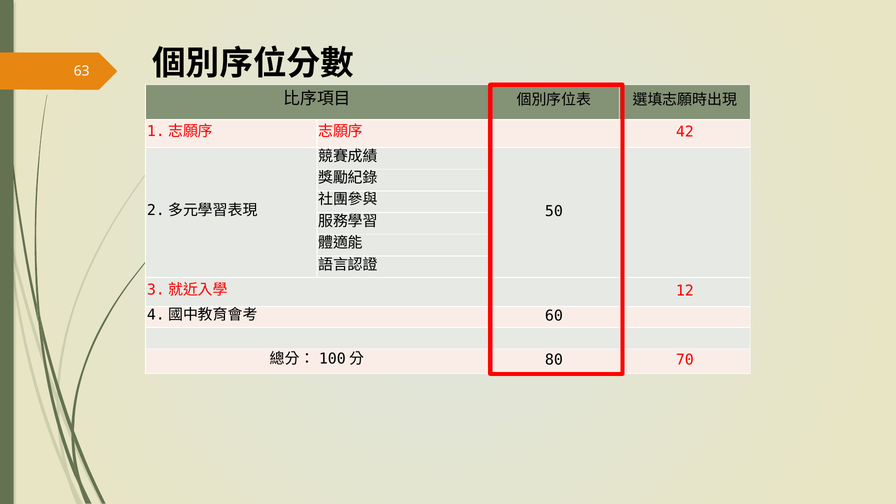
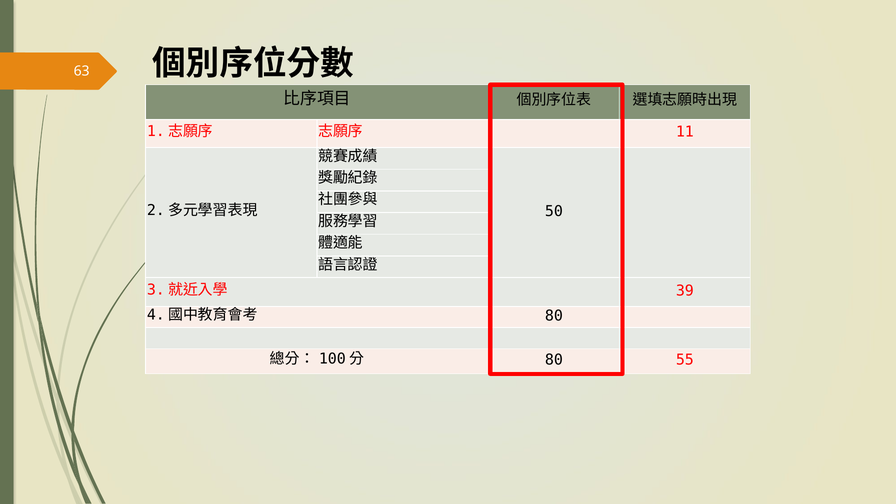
42: 42 -> 11
12: 12 -> 39
60 at (554, 316): 60 -> 80
70: 70 -> 55
